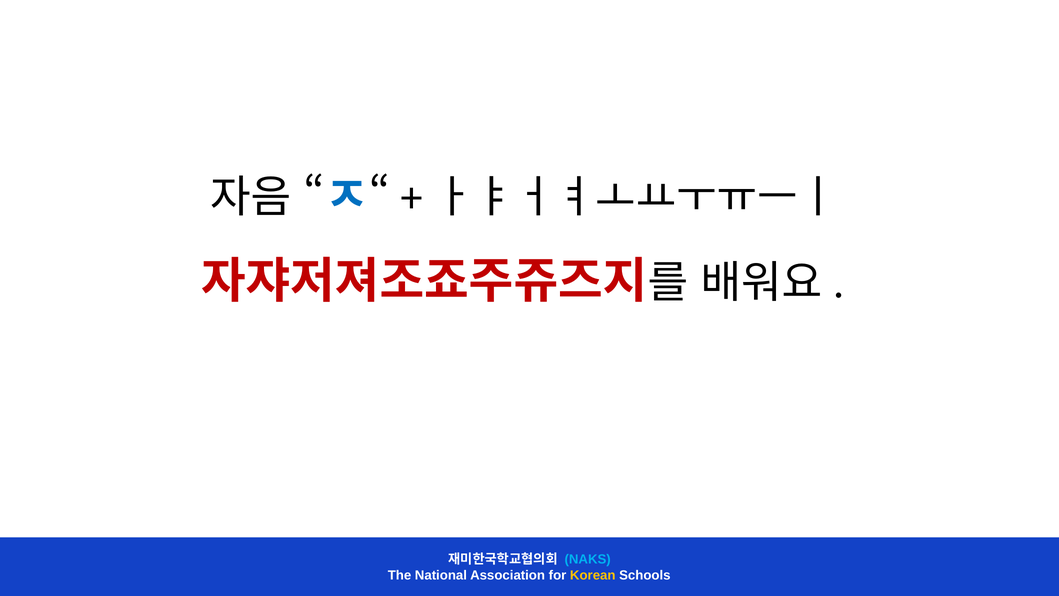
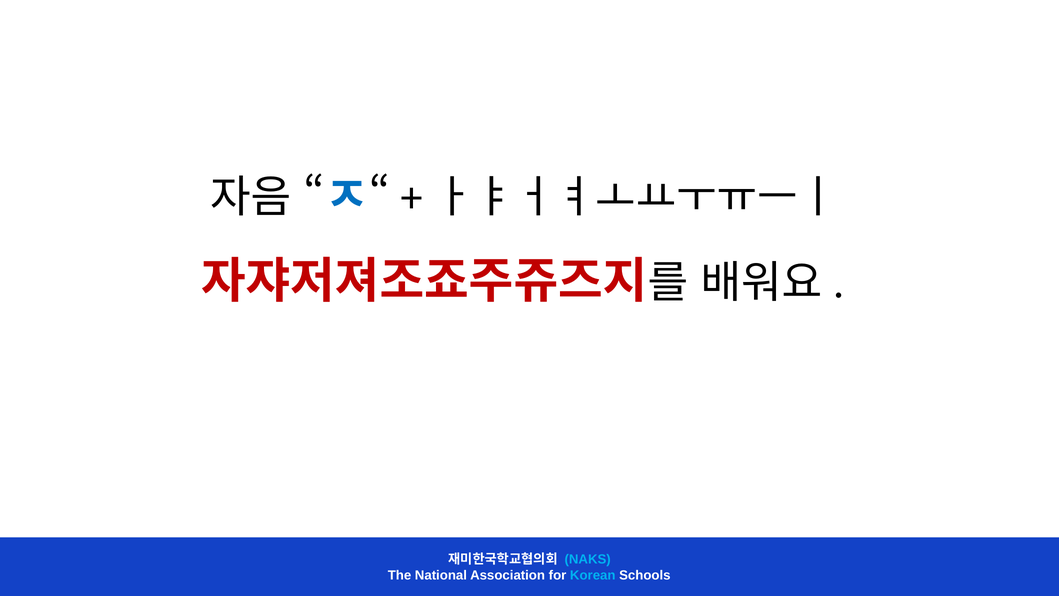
Korean colour: yellow -> light blue
